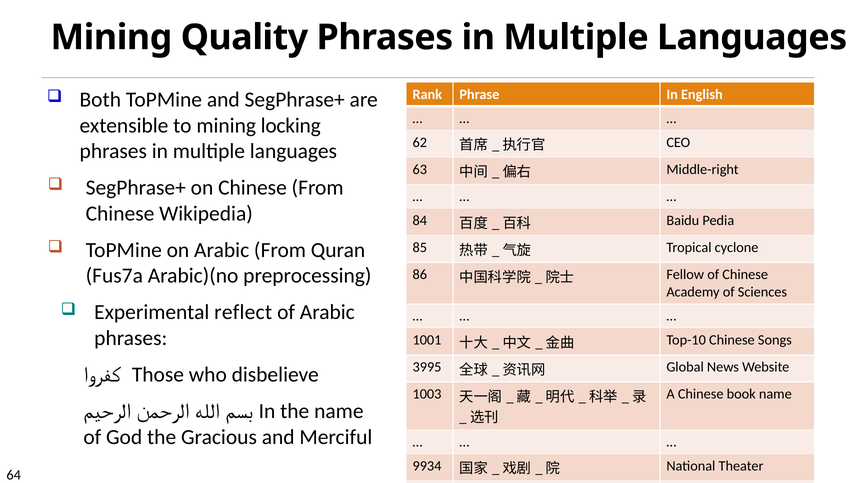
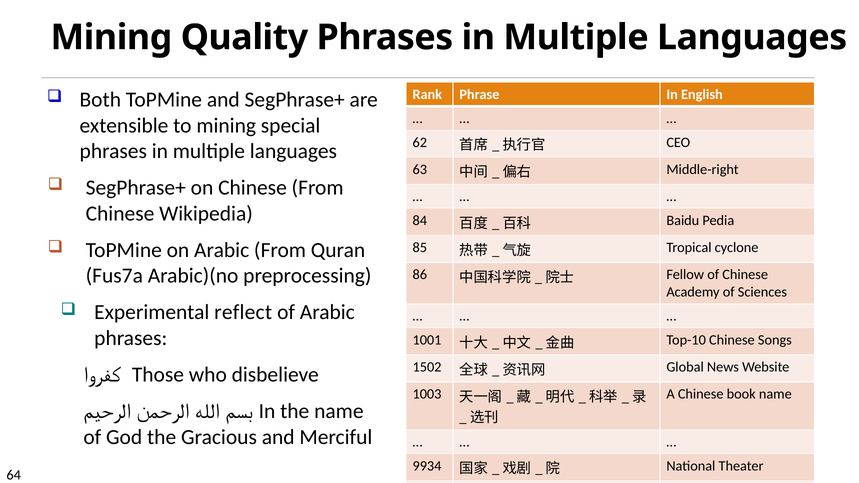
locking: locking -> special
3995: 3995 -> 1502
